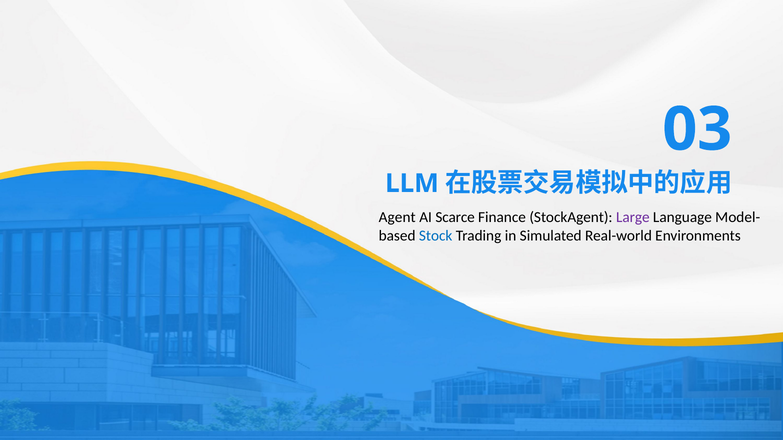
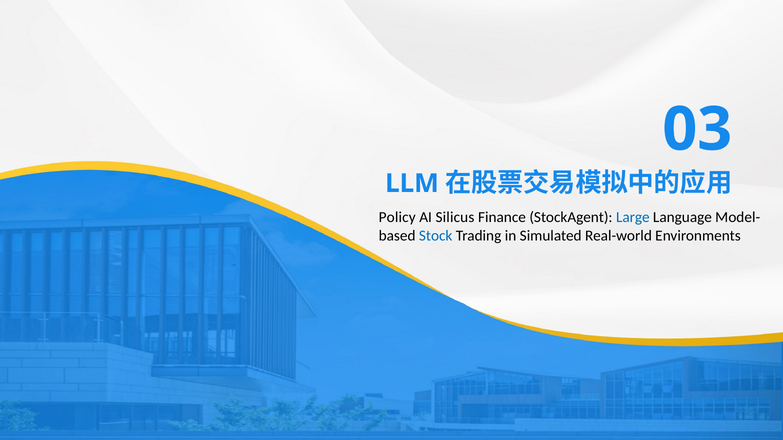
Agent: Agent -> Policy
Scarce: Scarce -> Silicus
Large colour: purple -> blue
